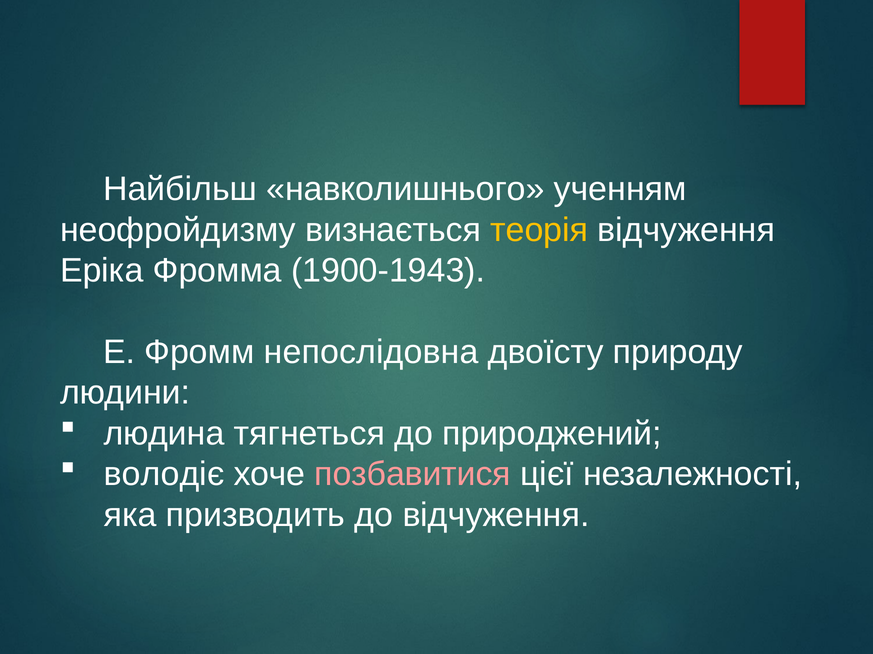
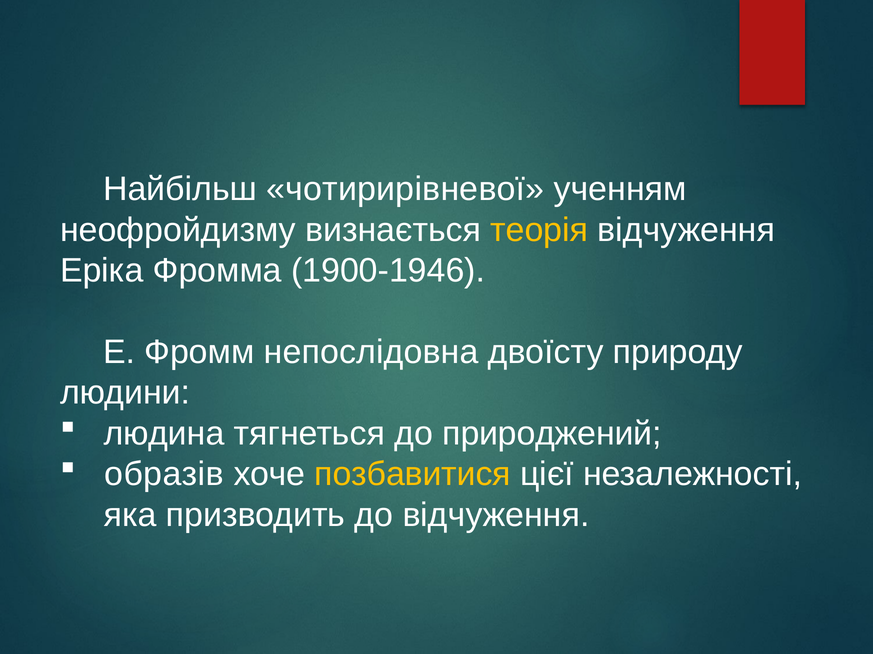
навколишнього: навколишнього -> чотирирівневої
1900-1943: 1900-1943 -> 1900-1946
володіє: володіє -> образів
позбавитися colour: pink -> yellow
